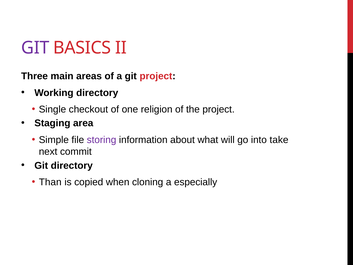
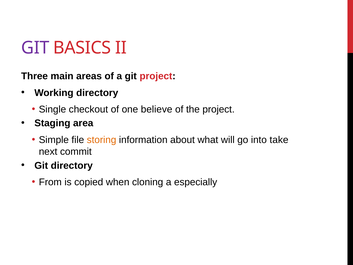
religion: religion -> believe
storing colour: purple -> orange
Than: Than -> From
